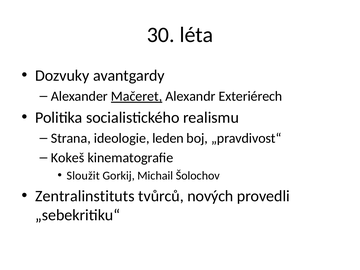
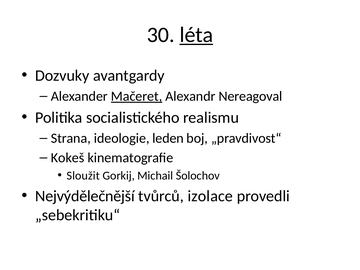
léta underline: none -> present
Exteriérech: Exteriérech -> Nereagoval
Zentralinstituts: Zentralinstituts -> Nejvýdělečnější
nových: nových -> izolace
